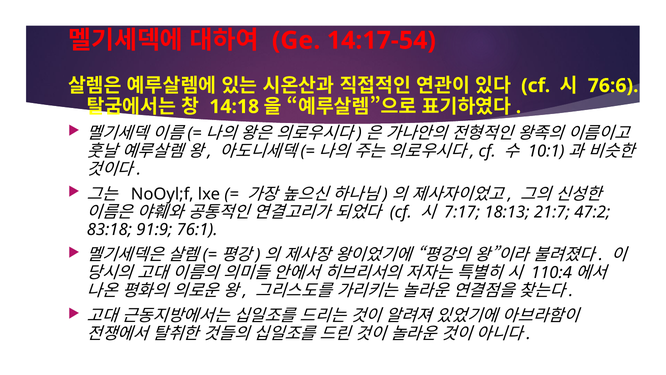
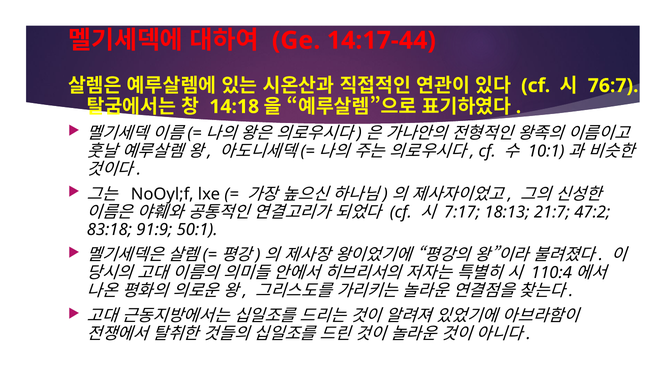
14:17-54: 14:17-54 -> 14:17-44
76:6: 76:6 -> 76:7
76:1: 76:1 -> 50:1
